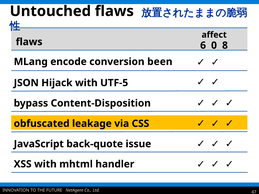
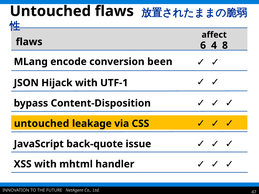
0: 0 -> 4
UTF-5: UTF-5 -> UTF-1
obfuscated at (42, 124): obfuscated -> untouched
